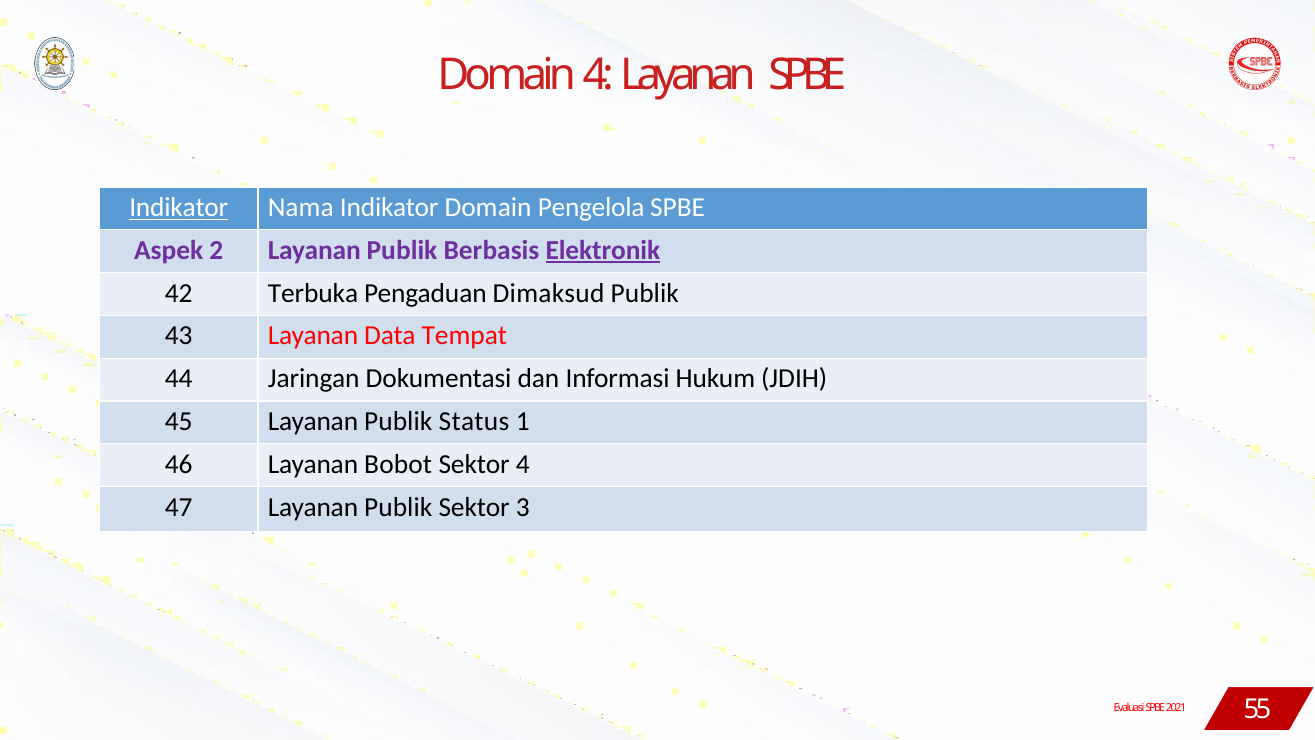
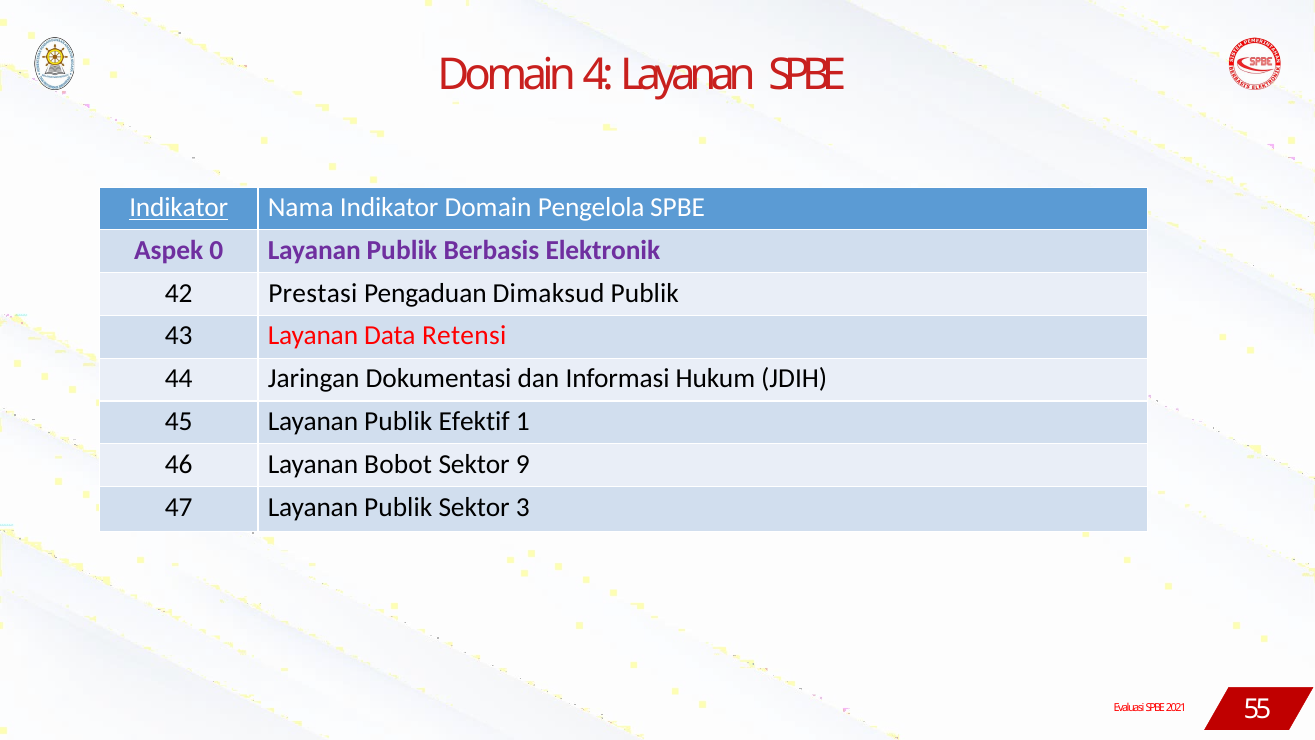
2: 2 -> 0
Elektronik underline: present -> none
Terbuka: Terbuka -> Prestasi
Tempat: Tempat -> Retensi
Status: Status -> Efektif
Sektor 4: 4 -> 9
